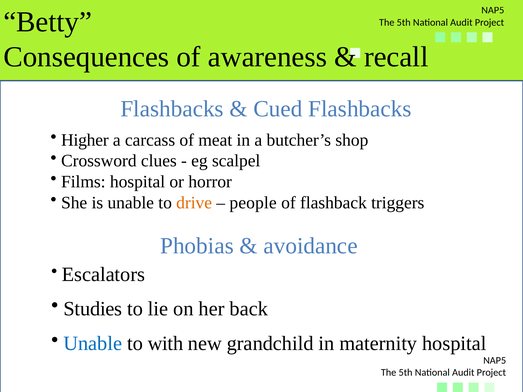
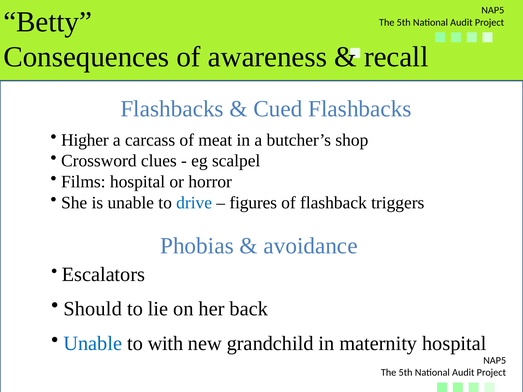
drive colour: orange -> blue
people: people -> figures
Studies: Studies -> Should
